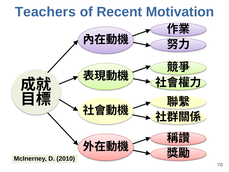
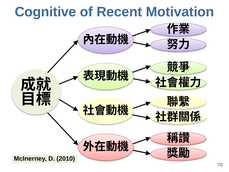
Teachers: Teachers -> Cognitive
